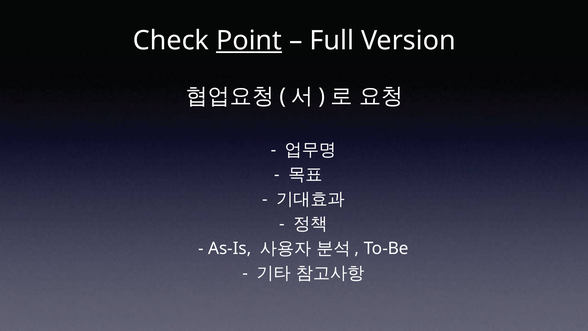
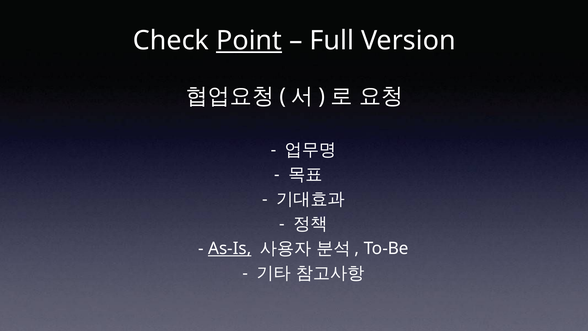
As-Is underline: none -> present
